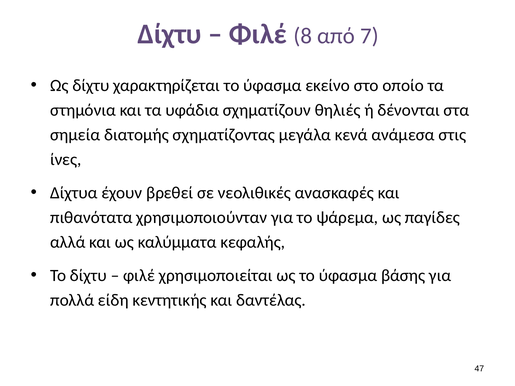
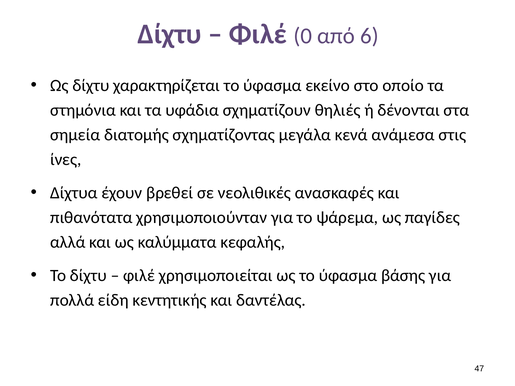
8: 8 -> 0
7: 7 -> 6
